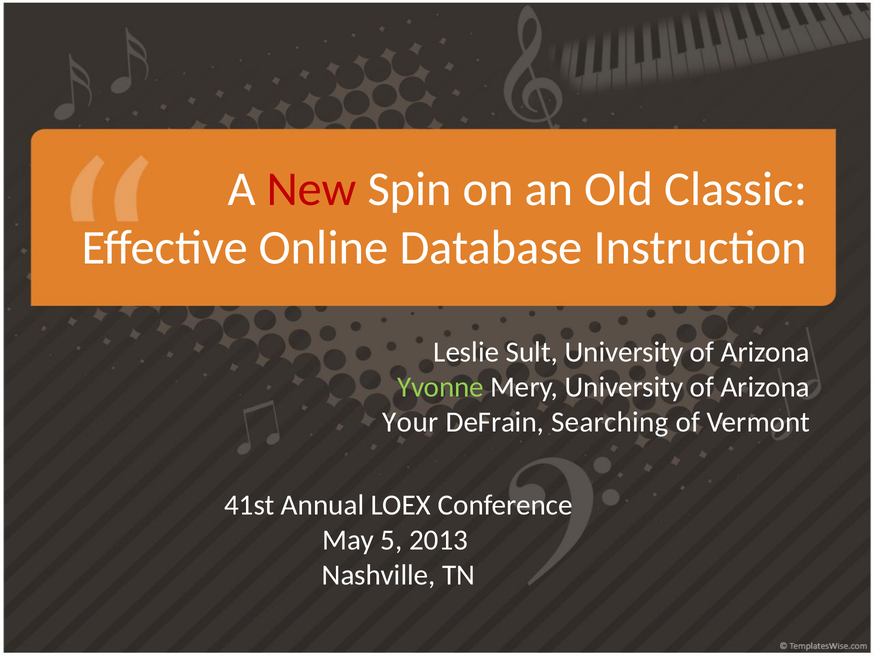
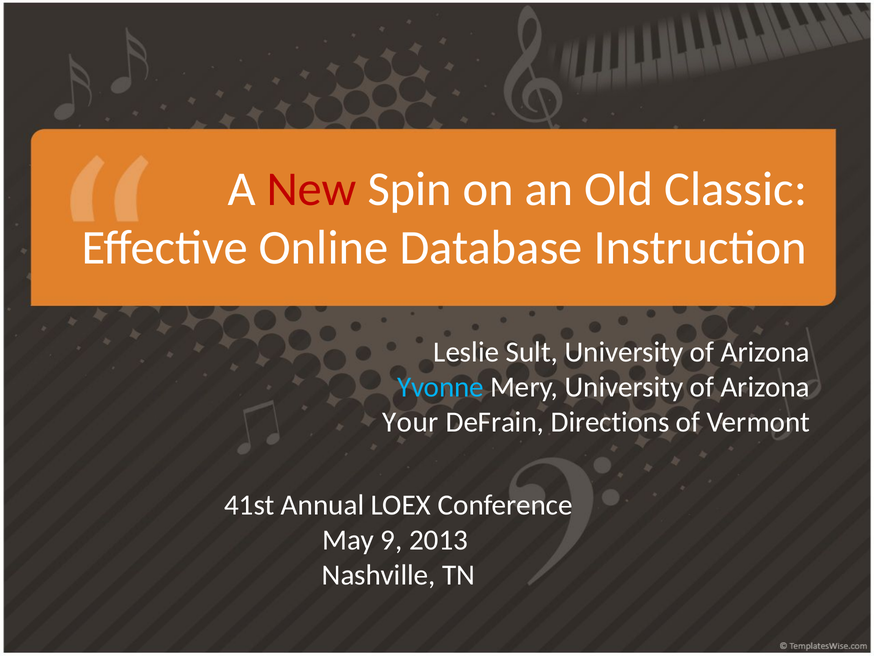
Yvonne colour: light green -> light blue
Searching: Searching -> Directions
5: 5 -> 9
